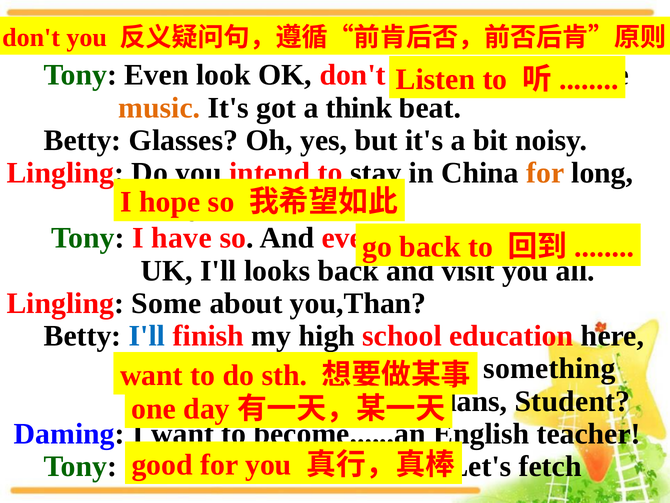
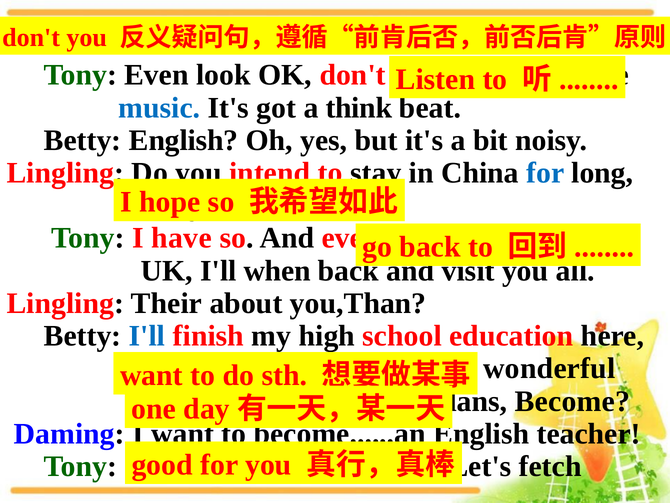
music colour: orange -> blue
Betty Glasses: Glasses -> English
for at (545, 173) colour: orange -> blue
looks: looks -> when
Some: Some -> Their
something at (549, 368): something -> wonderful
Student: Student -> Become
